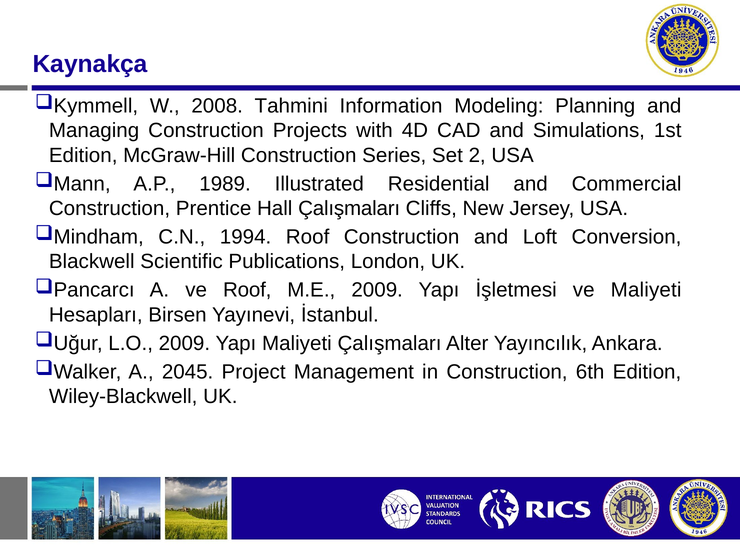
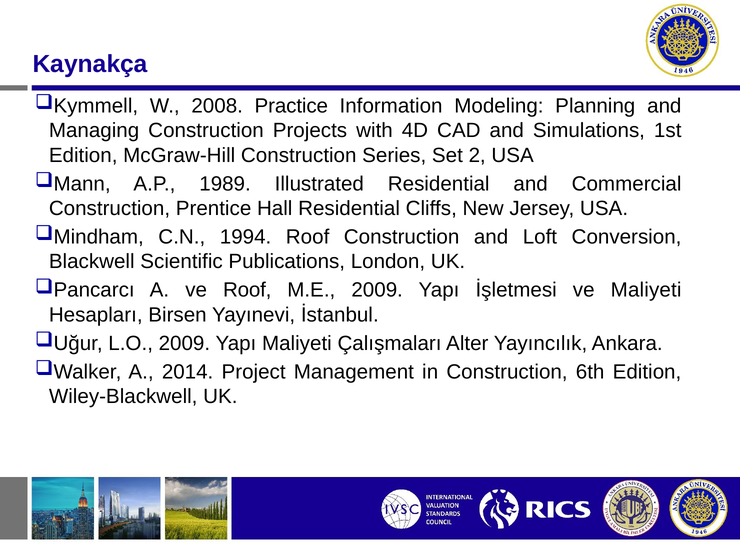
Tahmini: Tahmini -> Practice
Hall Çalışmaları: Çalışmaları -> Residential
2045: 2045 -> 2014
